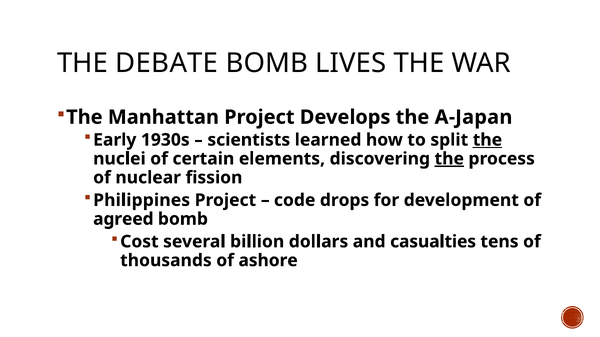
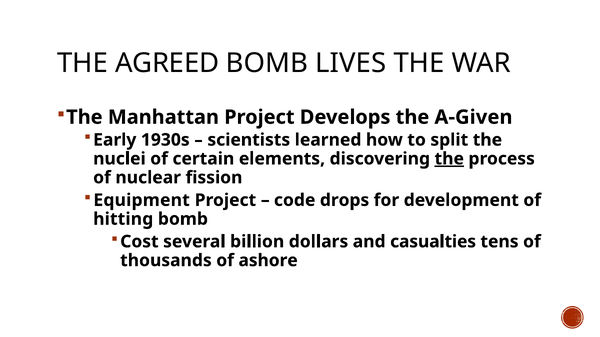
DEBATE: DEBATE -> AGREED
A-Japan: A-Japan -> A-Given
the at (487, 140) underline: present -> none
Philippines: Philippines -> Equipment
agreed: agreed -> hitting
